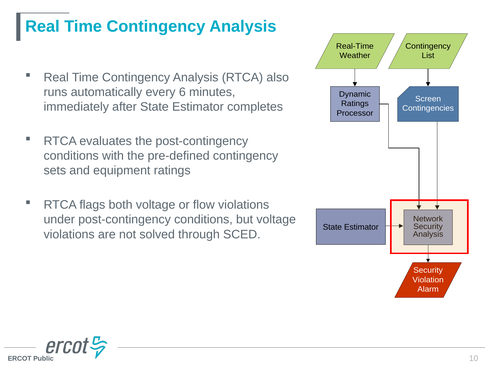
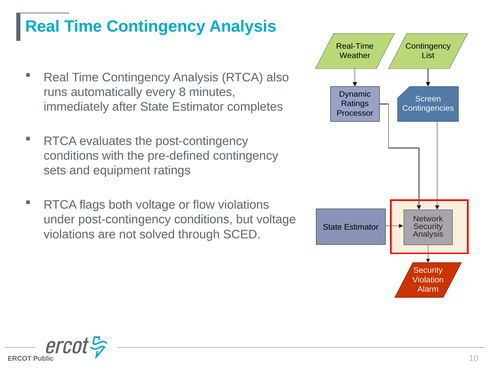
6: 6 -> 8
